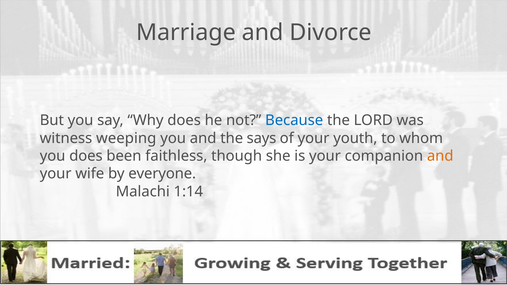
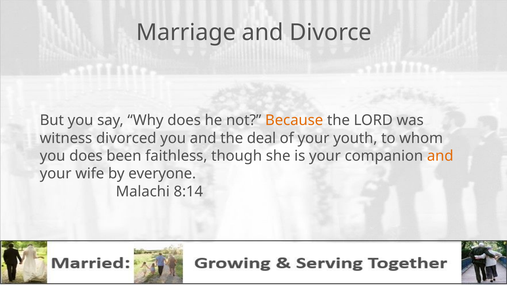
Because colour: blue -> orange
weeping: weeping -> divorced
says: says -> deal
1:14: 1:14 -> 8:14
